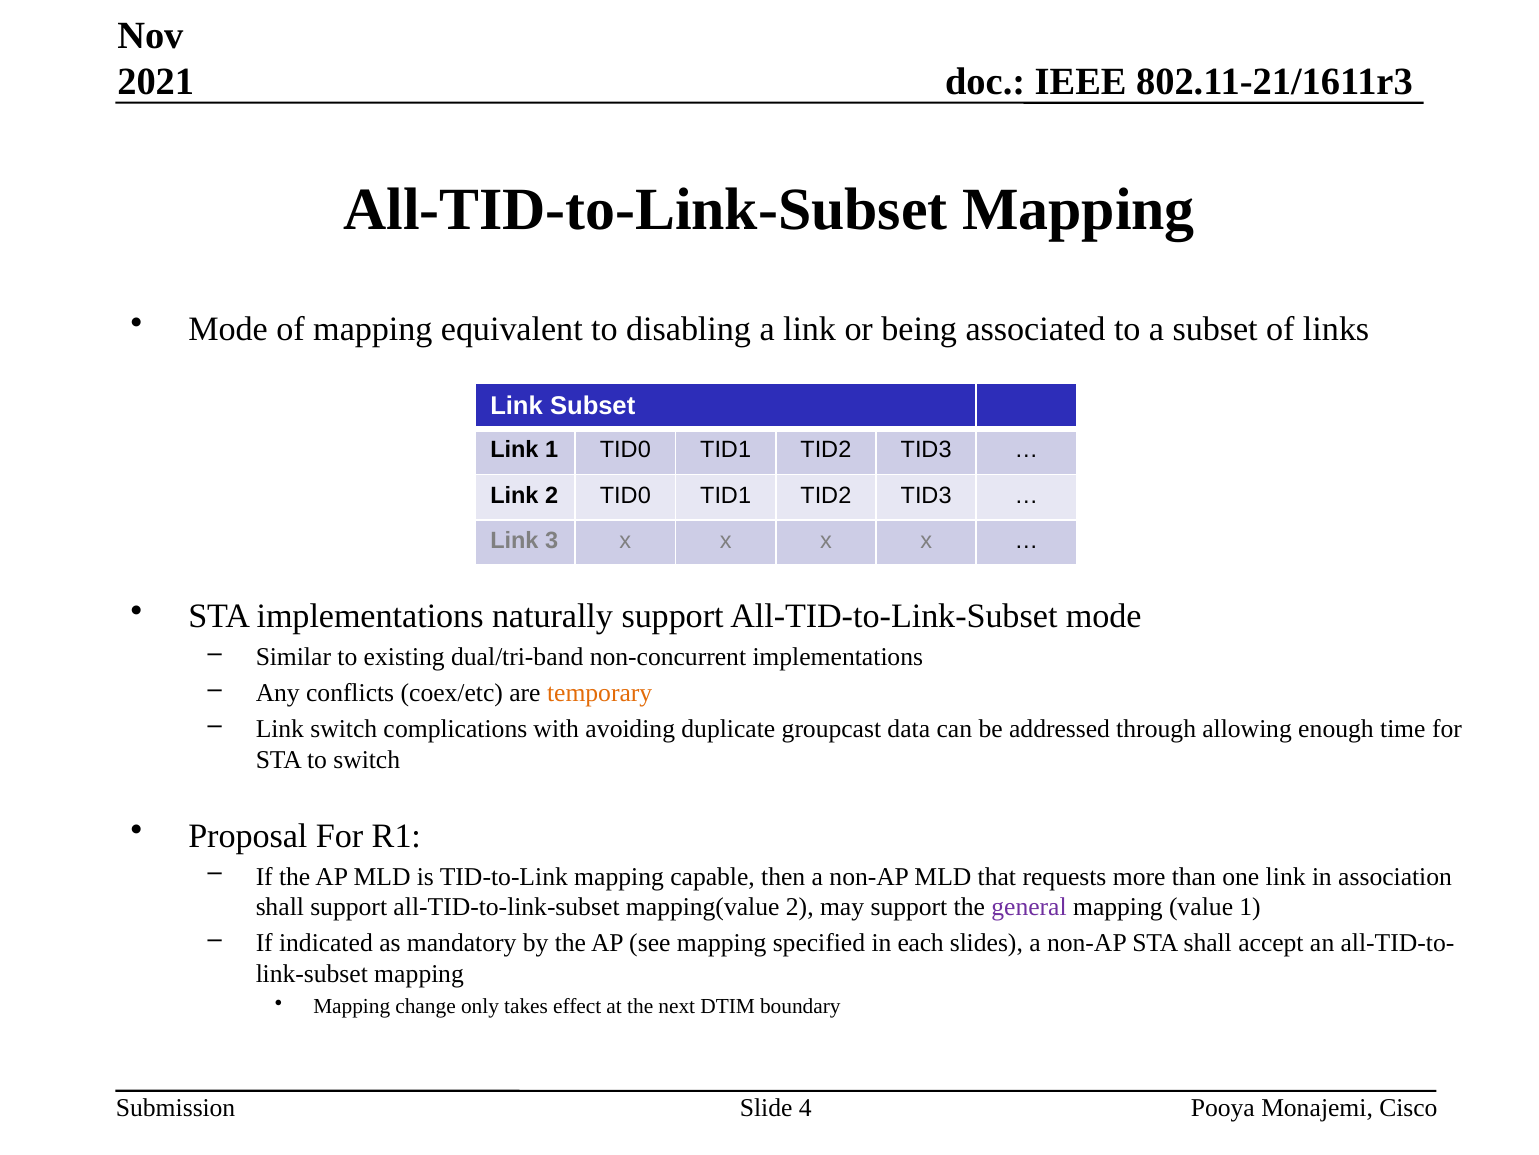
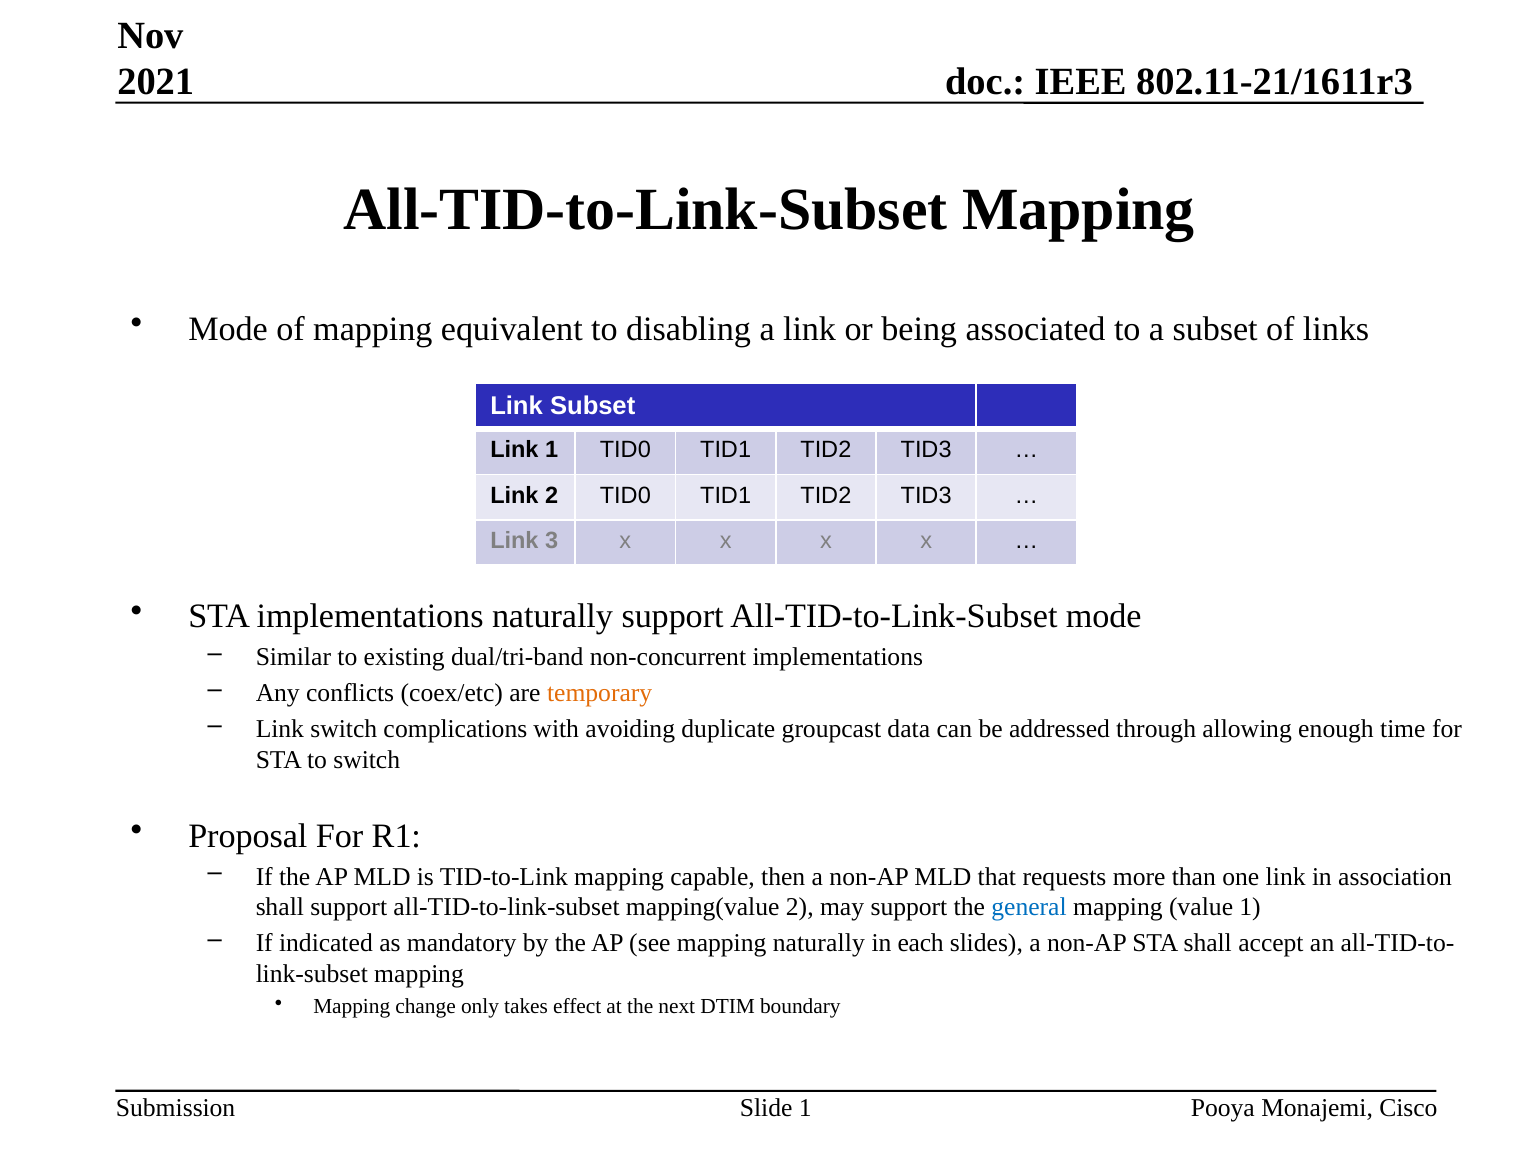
general colour: purple -> blue
mapping specified: specified -> naturally
Slide 4: 4 -> 1
